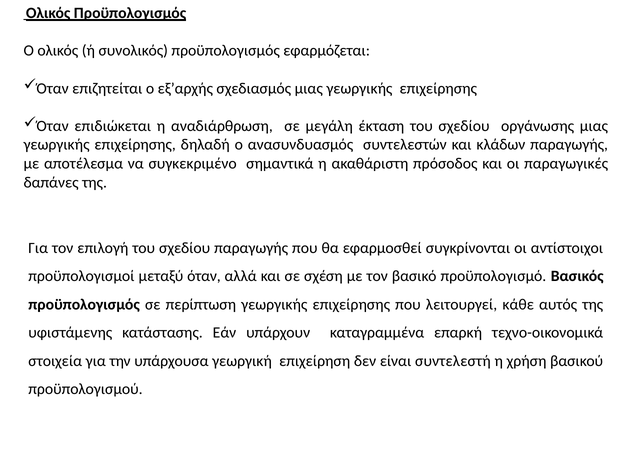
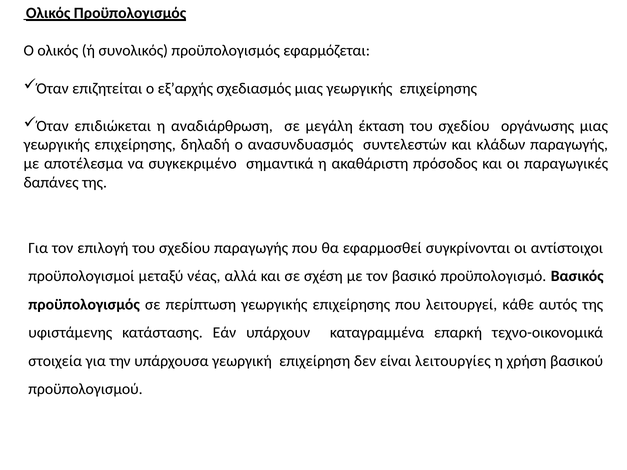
μεταξύ όταν: όταν -> νέας
συντελεστή: συντελεστή -> λειτουργίες
